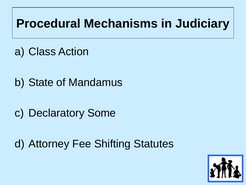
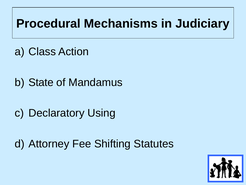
Some: Some -> Using
